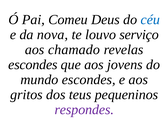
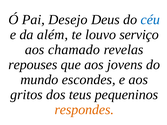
Comeu: Comeu -> Desejo
nova: nova -> além
escondes at (33, 65): escondes -> repouses
respondes colour: purple -> orange
